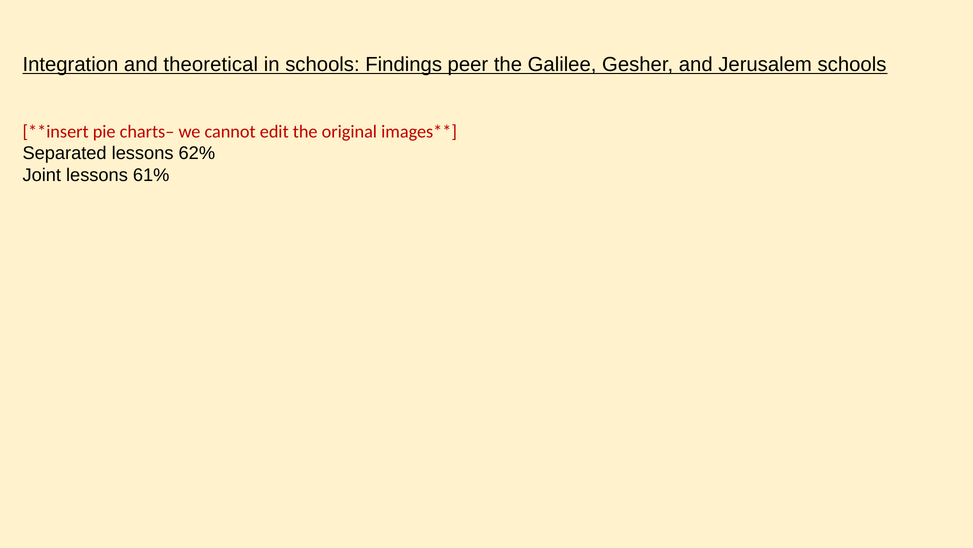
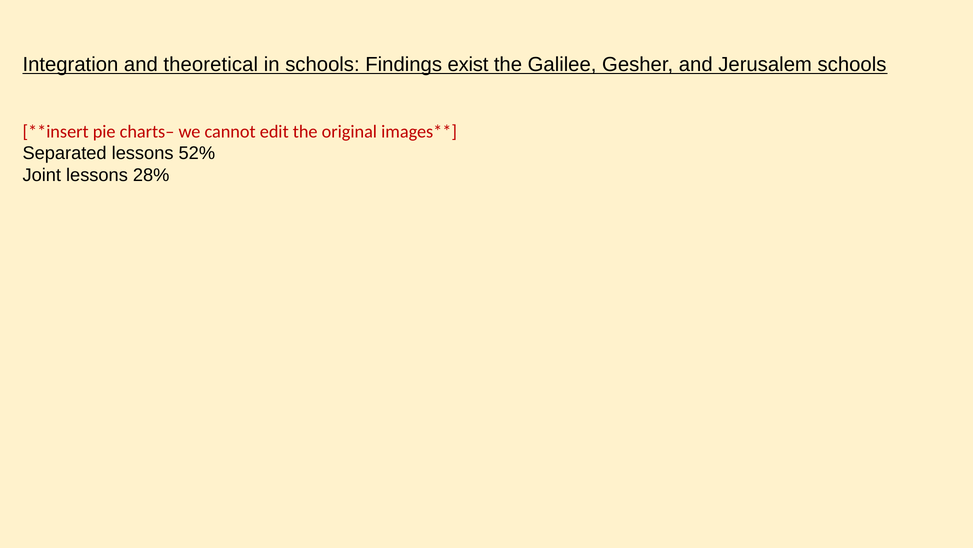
peer: peer -> exist
62%: 62% -> 52%
61%: 61% -> 28%
